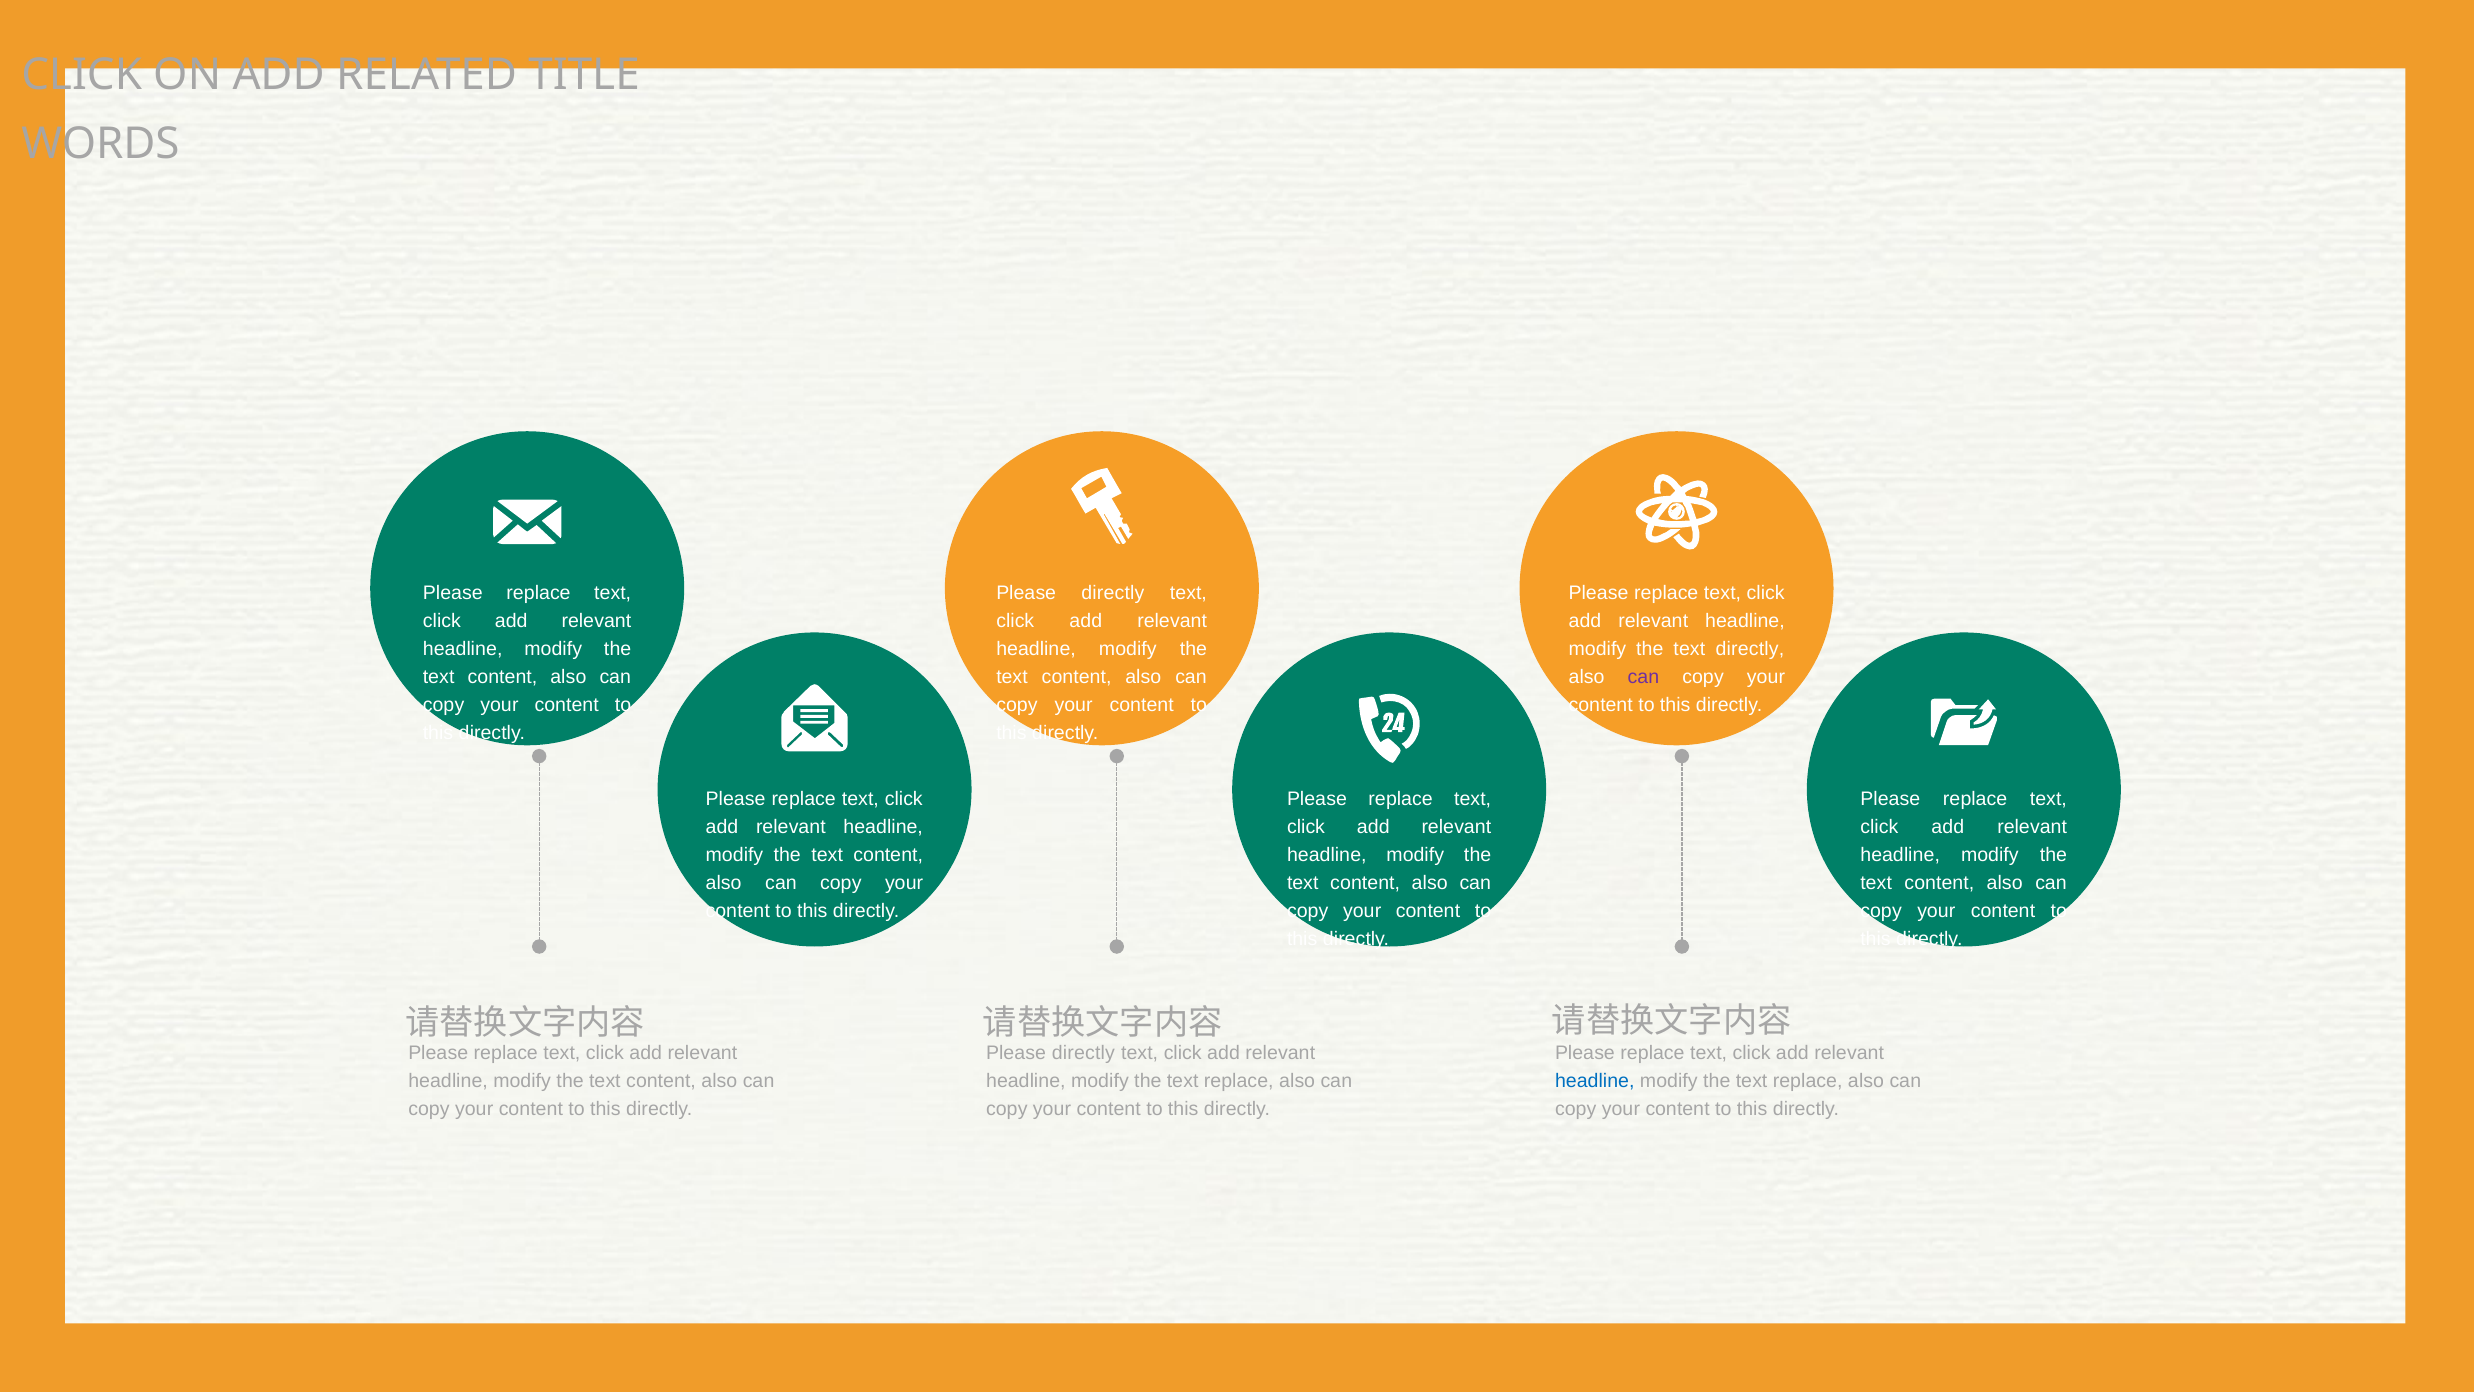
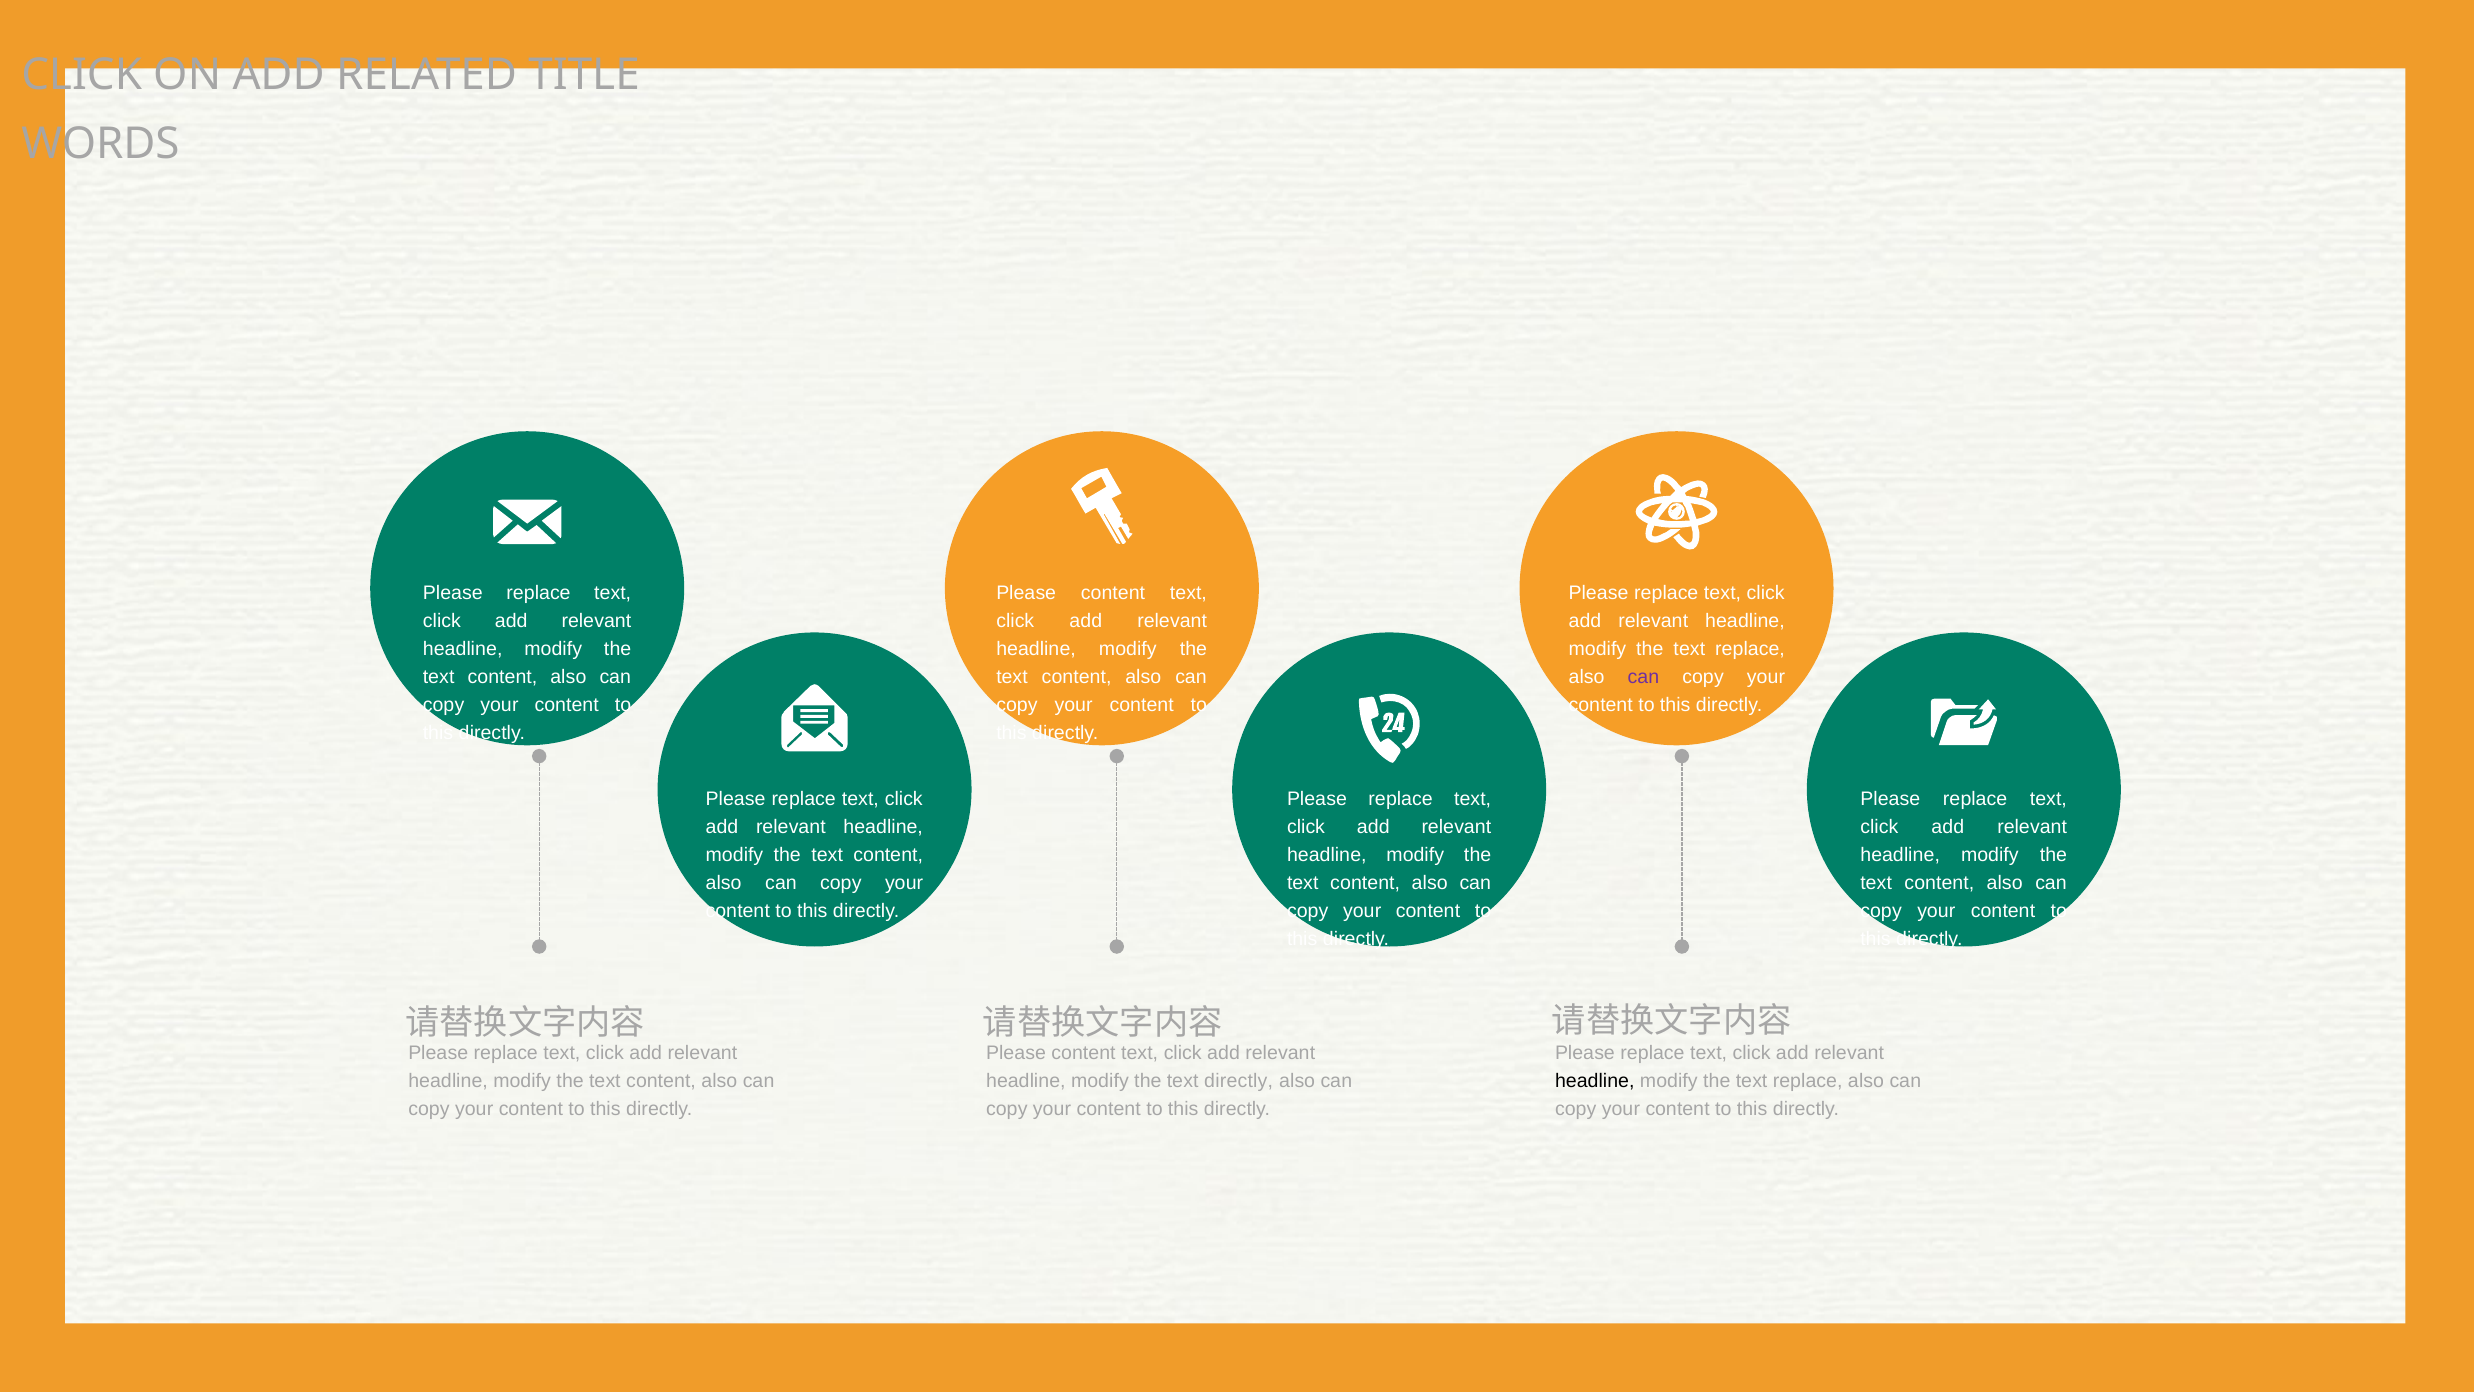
directly at (1113, 593): directly -> content
directly at (1750, 649): directly -> replace
directly at (1083, 1052): directly -> content
replace at (1239, 1080): replace -> directly
headline at (1595, 1081) colour: blue -> black
